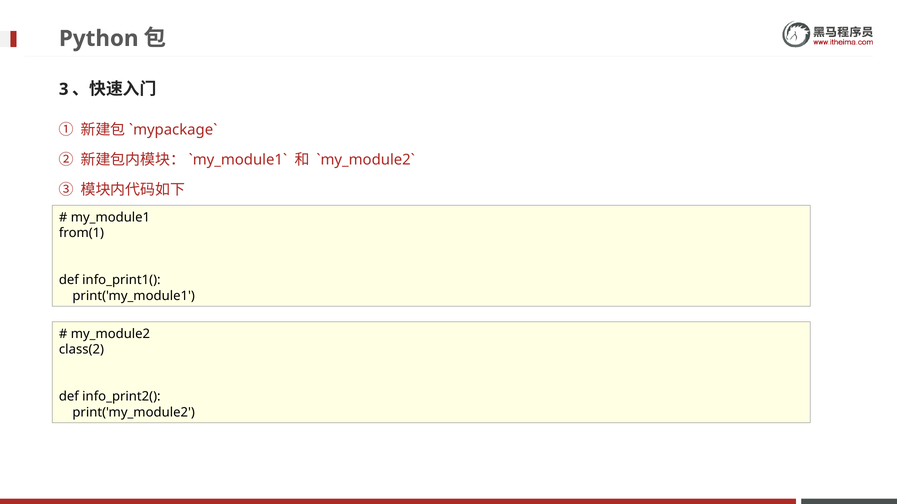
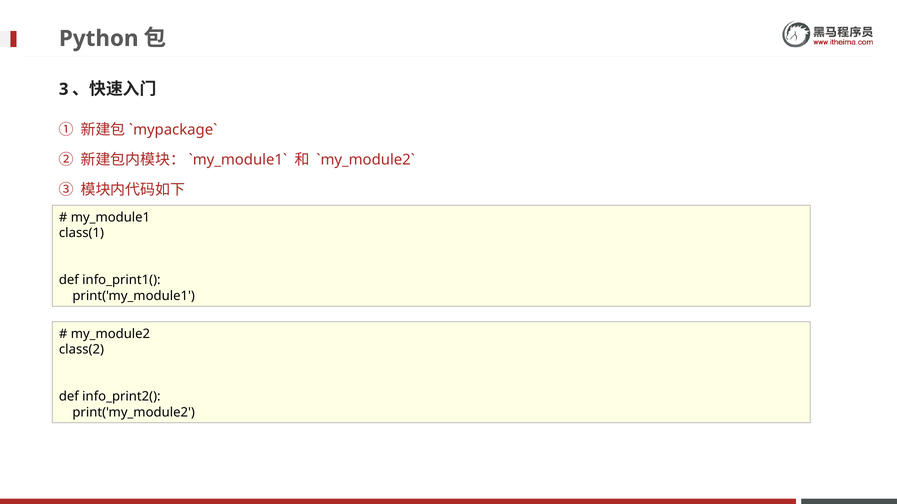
from(1: from(1 -> class(1
